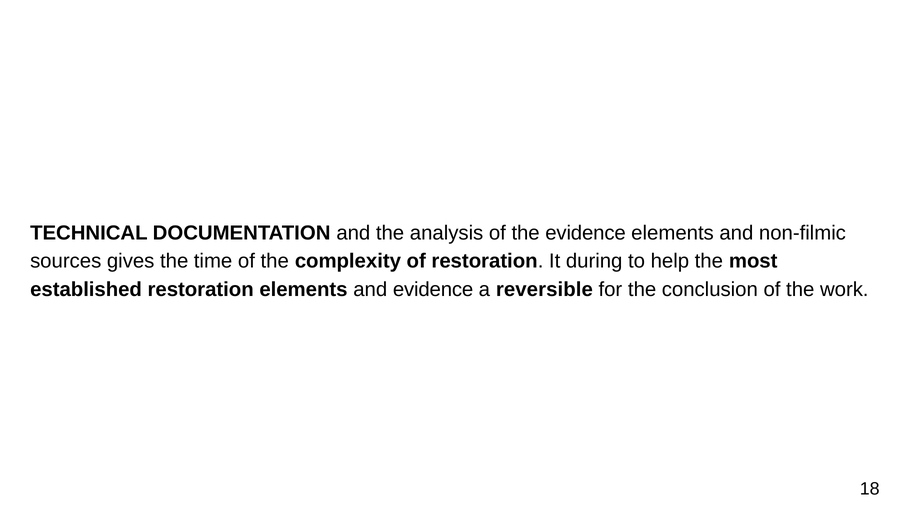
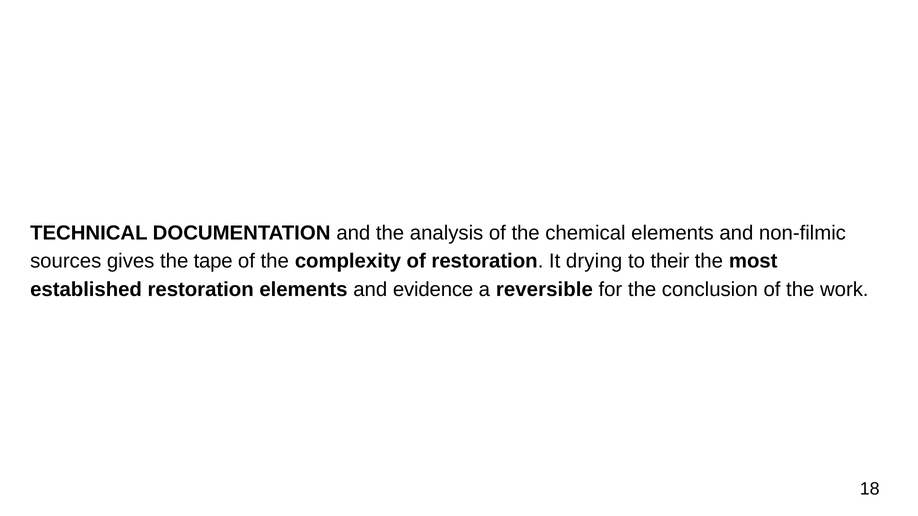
the evidence: evidence -> chemical
time: time -> tape
during: during -> drying
help: help -> their
